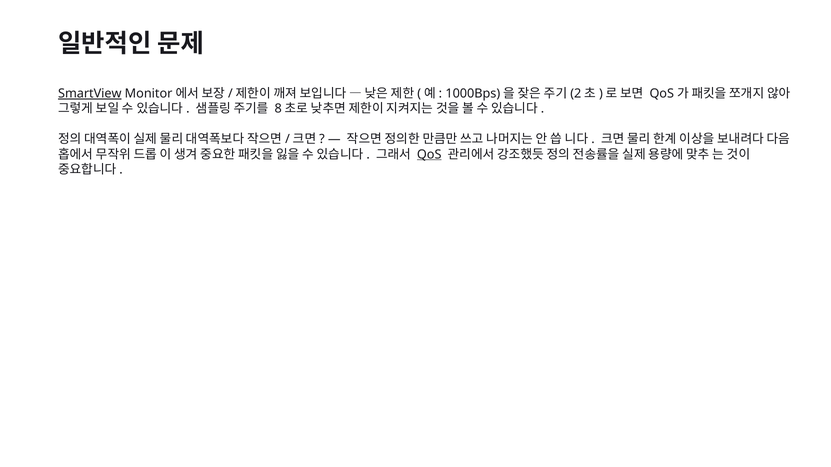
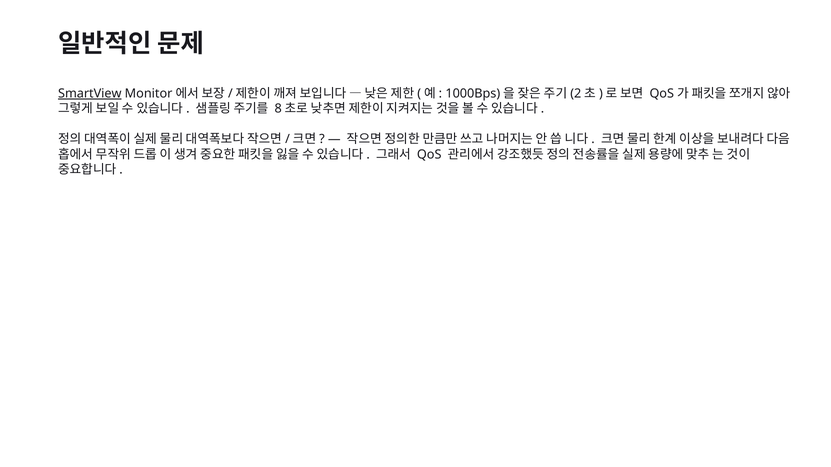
QoS at (429, 155) underline: present -> none
